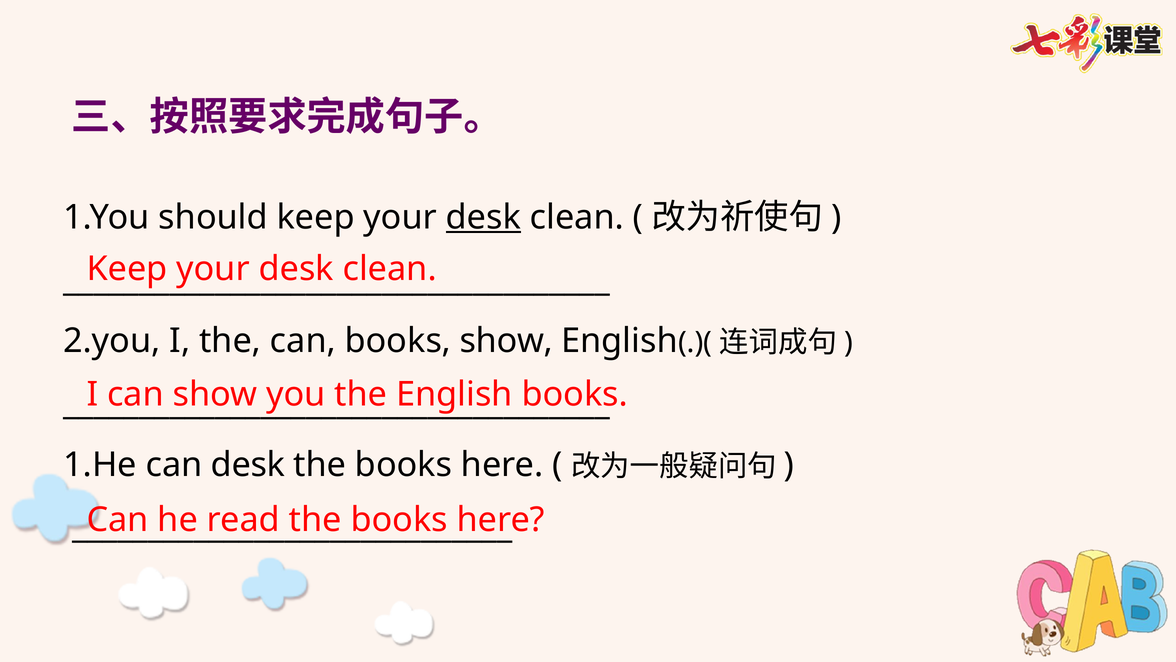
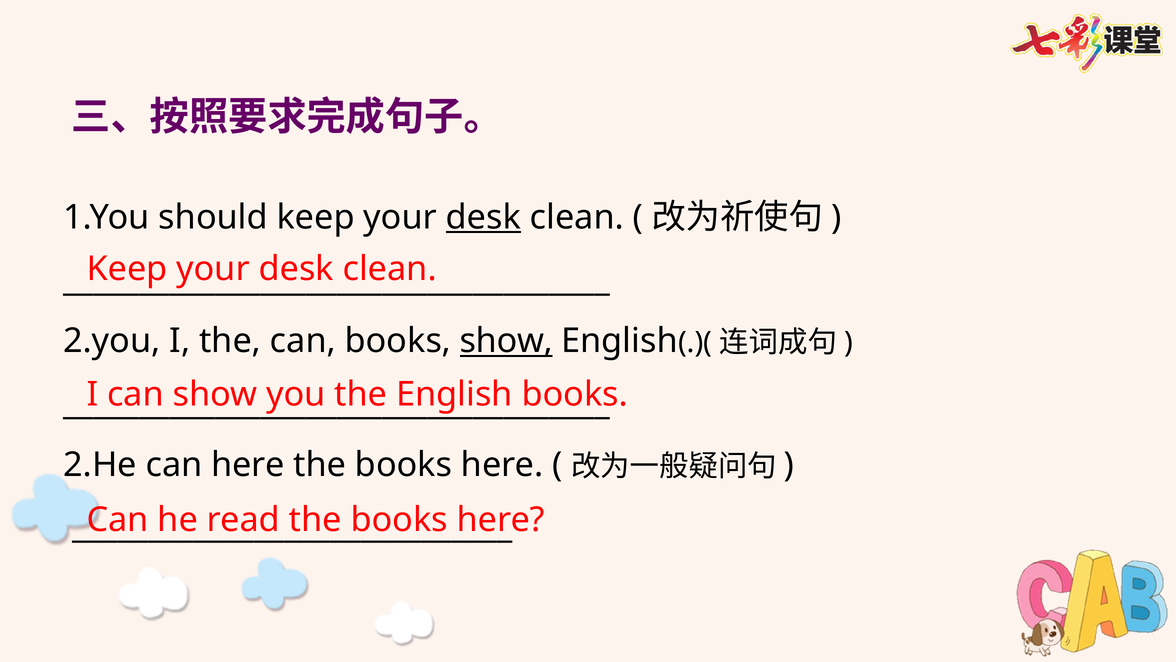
show at (506, 341) underline: none -> present
1.He: 1.He -> 2.He
can desk: desk -> here
